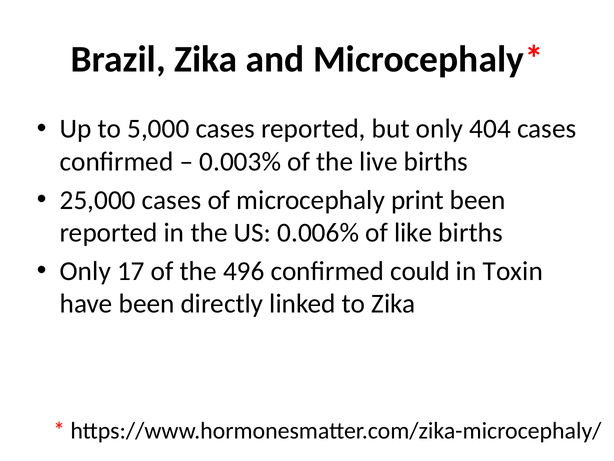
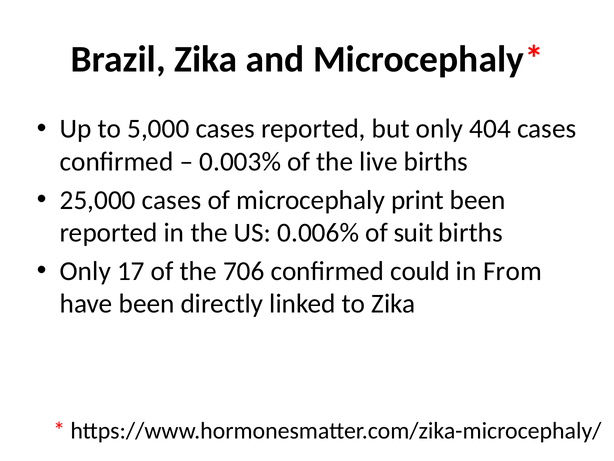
like: like -> suit
496: 496 -> 706
Toxin: Toxin -> From
